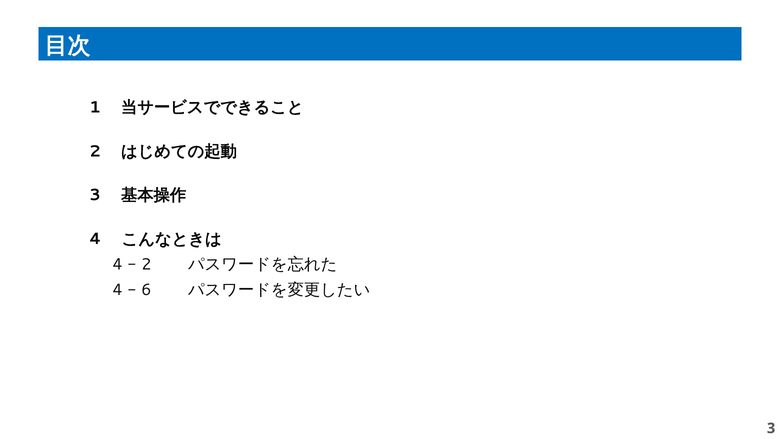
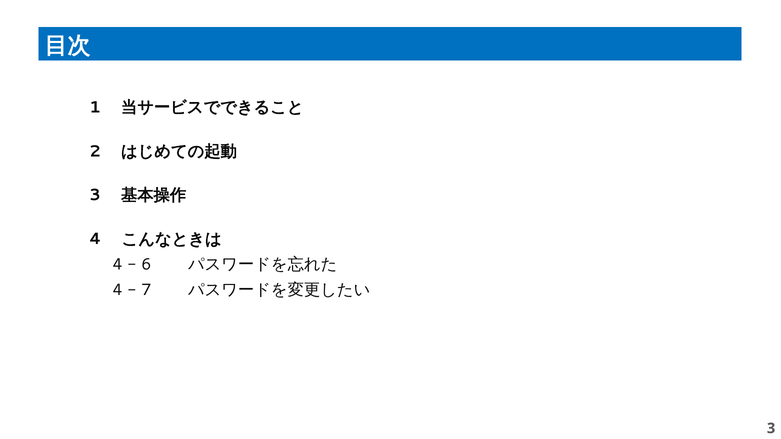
2 at (146, 265): 2 -> 6
6: 6 -> 7
